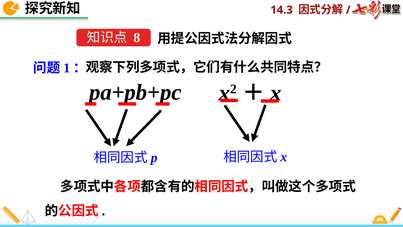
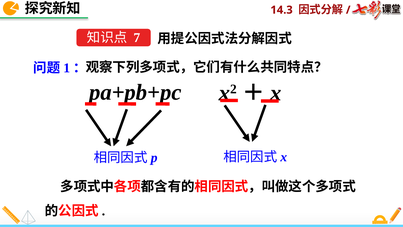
8: 8 -> 7
